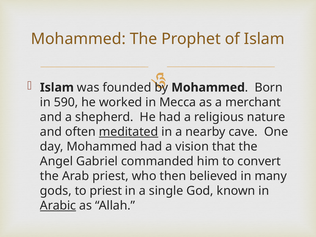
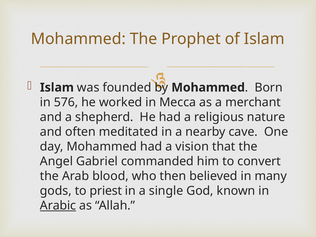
590: 590 -> 576
meditated underline: present -> none
Arab priest: priest -> blood
